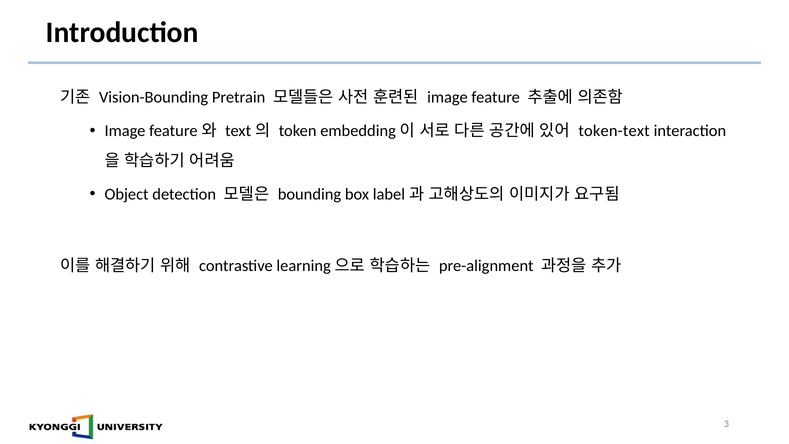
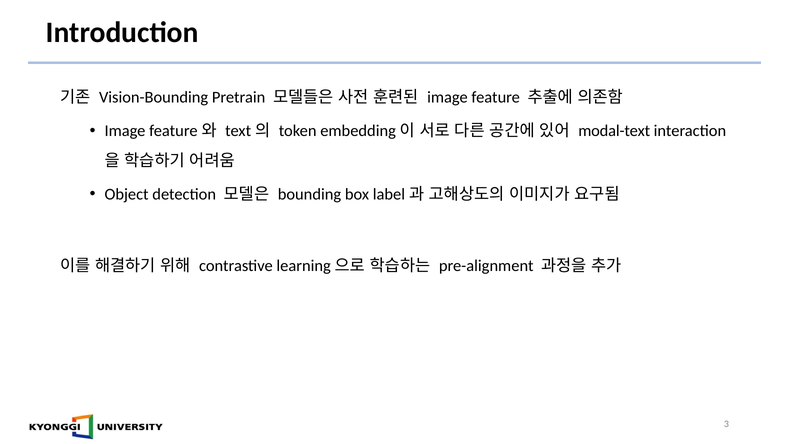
token-text: token-text -> modal-text
